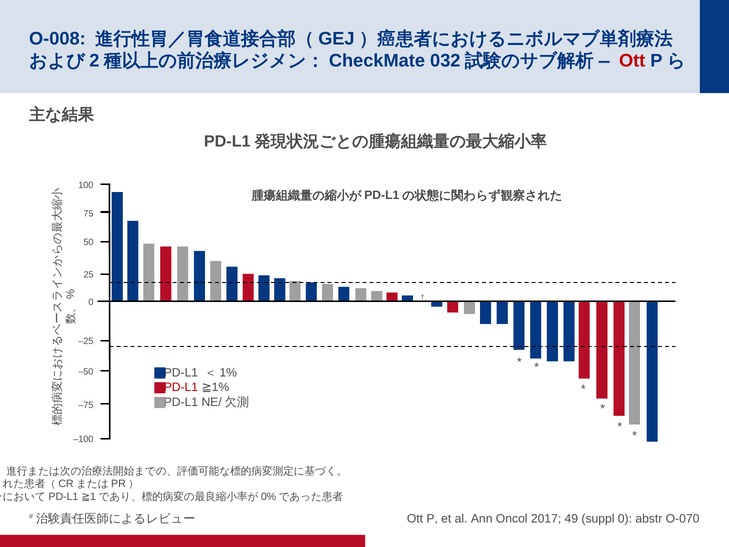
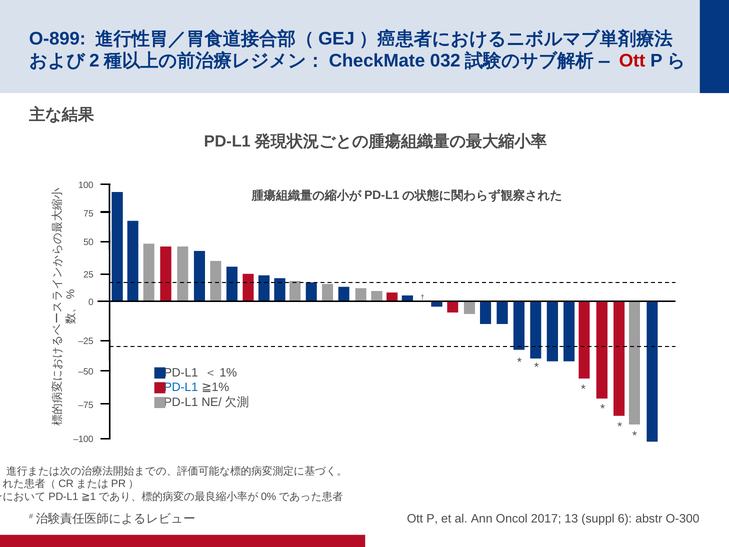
O-008: O-008 -> O-899
PD-L1 at (181, 387) colour: red -> blue
49: 49 -> 13
suppl 0: 0 -> 6
O-070: O-070 -> O-300
